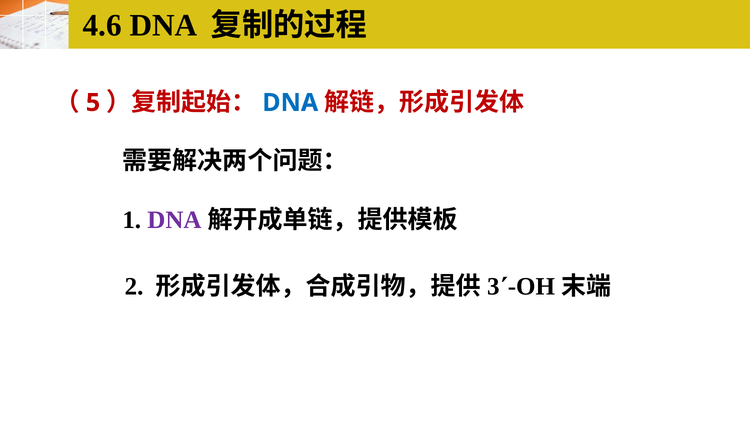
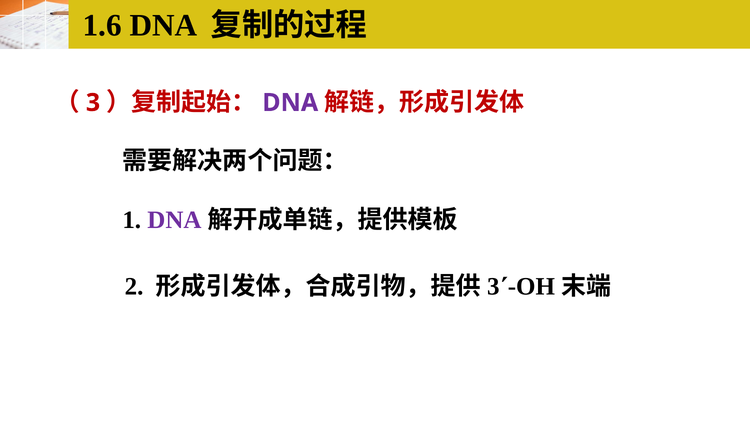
4.6: 4.6 -> 1.6
5 at (93, 103): 5 -> 3
DNA at (290, 103) colour: blue -> purple
